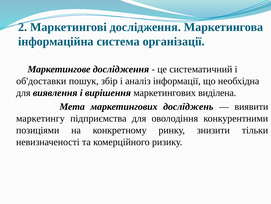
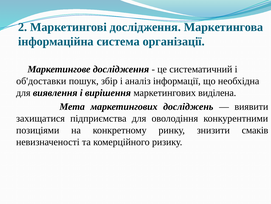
маркетингу: маркетингу -> захищатися
тільки: тільки -> смаків
